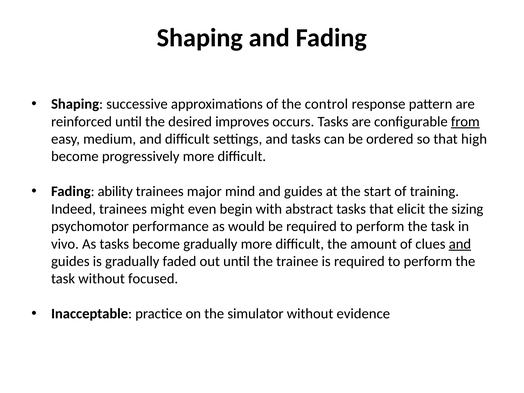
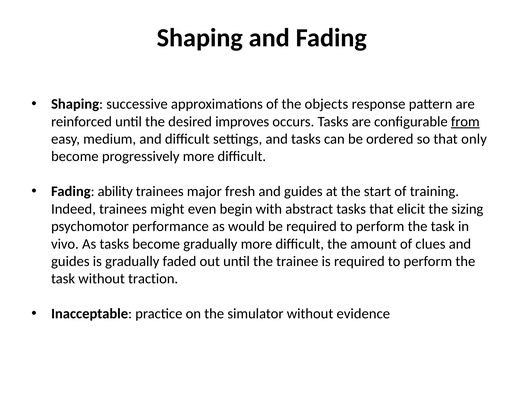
control: control -> objects
high: high -> only
mind: mind -> fresh
and at (460, 244) underline: present -> none
focused: focused -> traction
